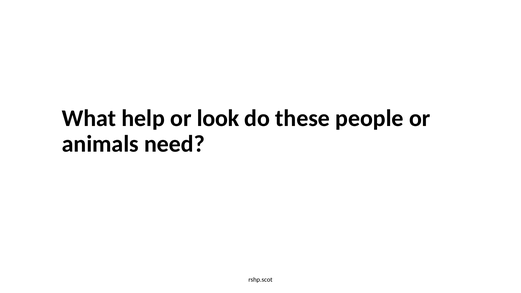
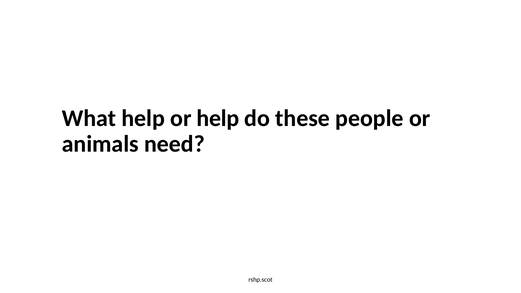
or look: look -> help
